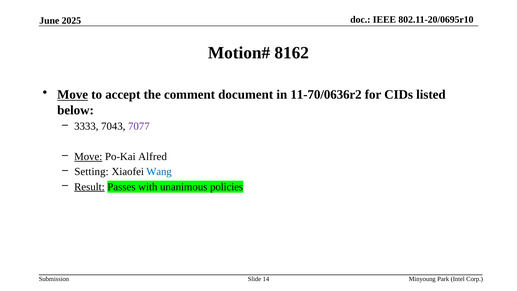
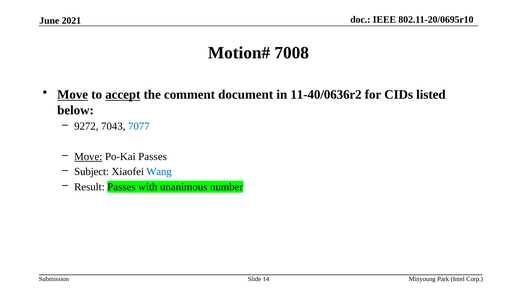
2025: 2025 -> 2021
8162: 8162 -> 7008
accept underline: none -> present
11-70/0636r2: 11-70/0636r2 -> 11-40/0636r2
3333: 3333 -> 9272
7077 colour: purple -> blue
Po-Kai Alfred: Alfred -> Passes
Setting: Setting -> Subject
Result underline: present -> none
policies: policies -> number
